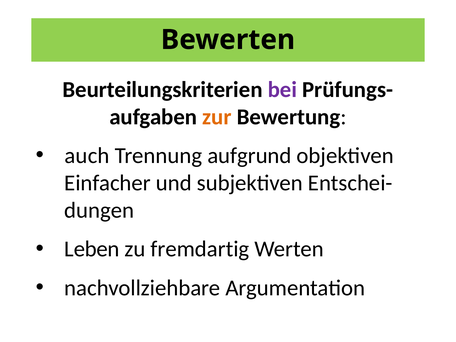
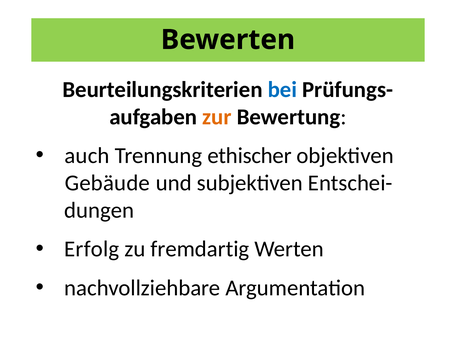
bei colour: purple -> blue
aufgrund: aufgrund -> ethischer
Einfacher: Einfacher -> Gebäude
Leben: Leben -> Erfolg
